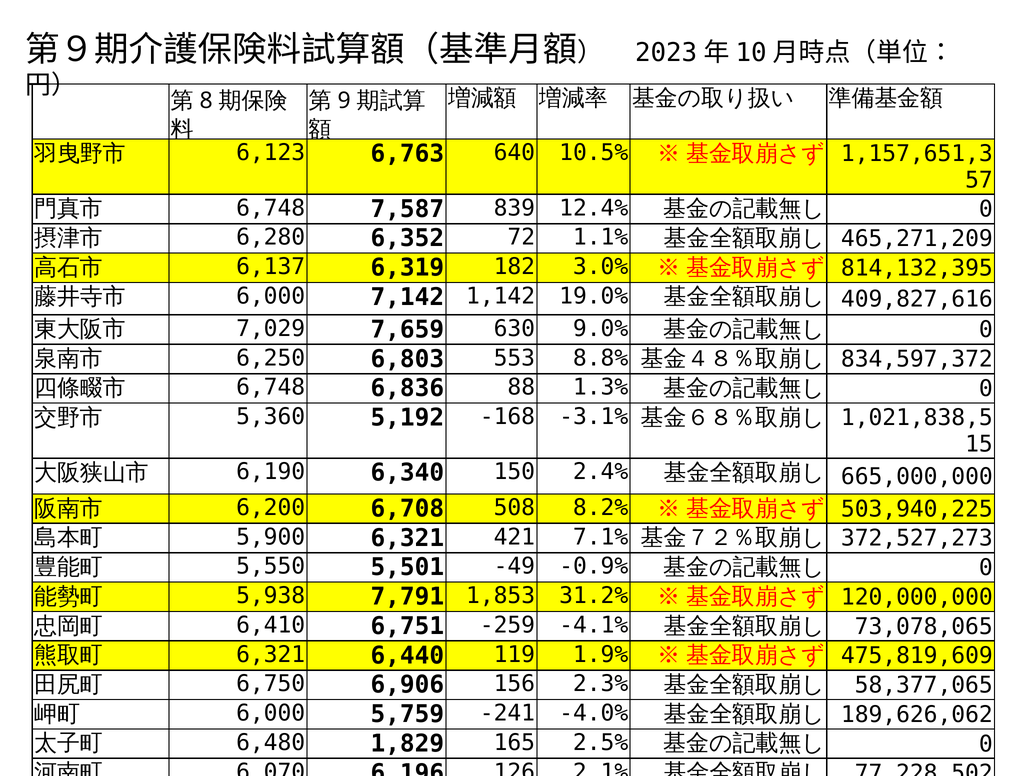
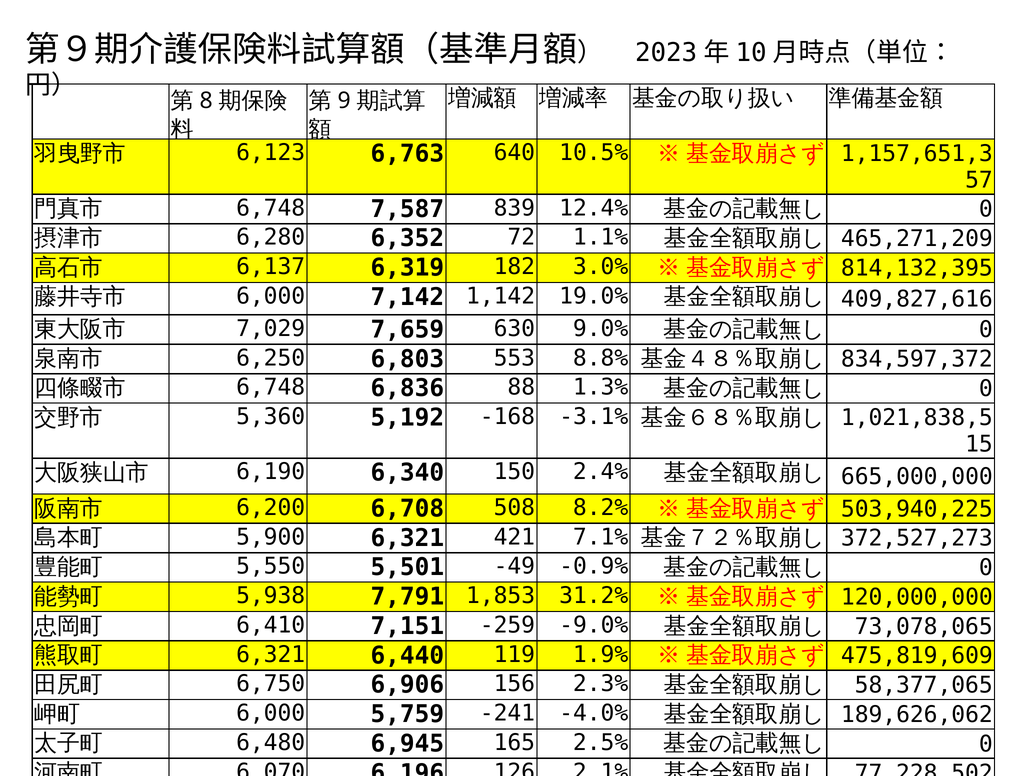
6,751: 6,751 -> 7,151
-4.1%: -4.1% -> -9.0%
1,829: 1,829 -> 6,945
